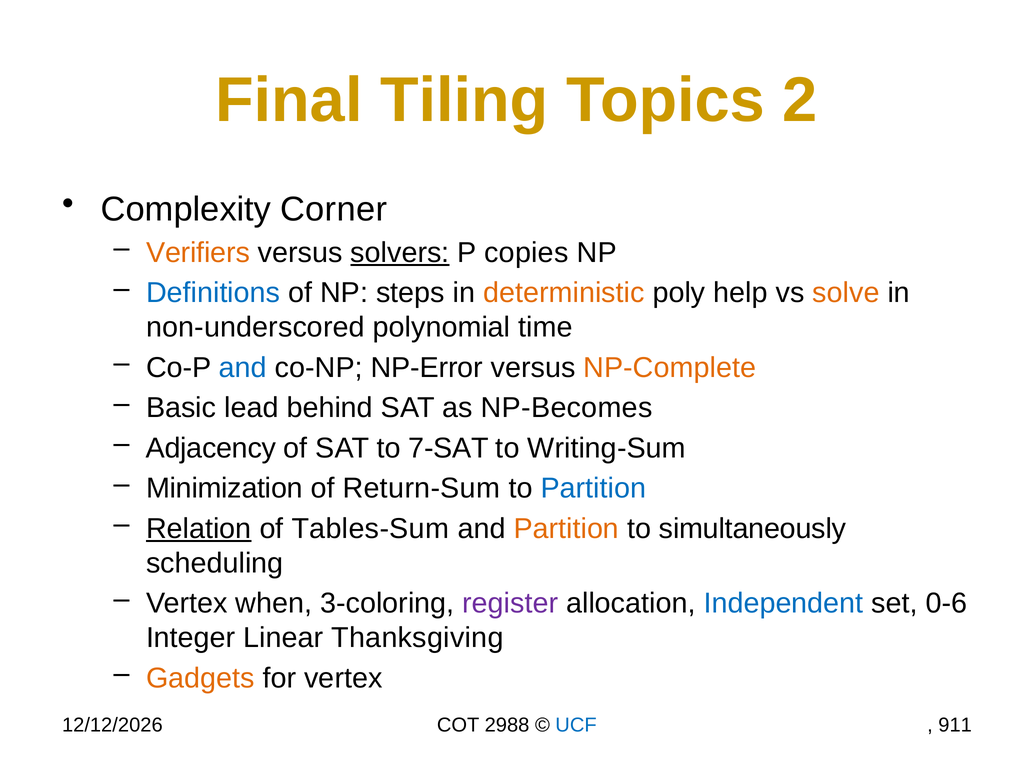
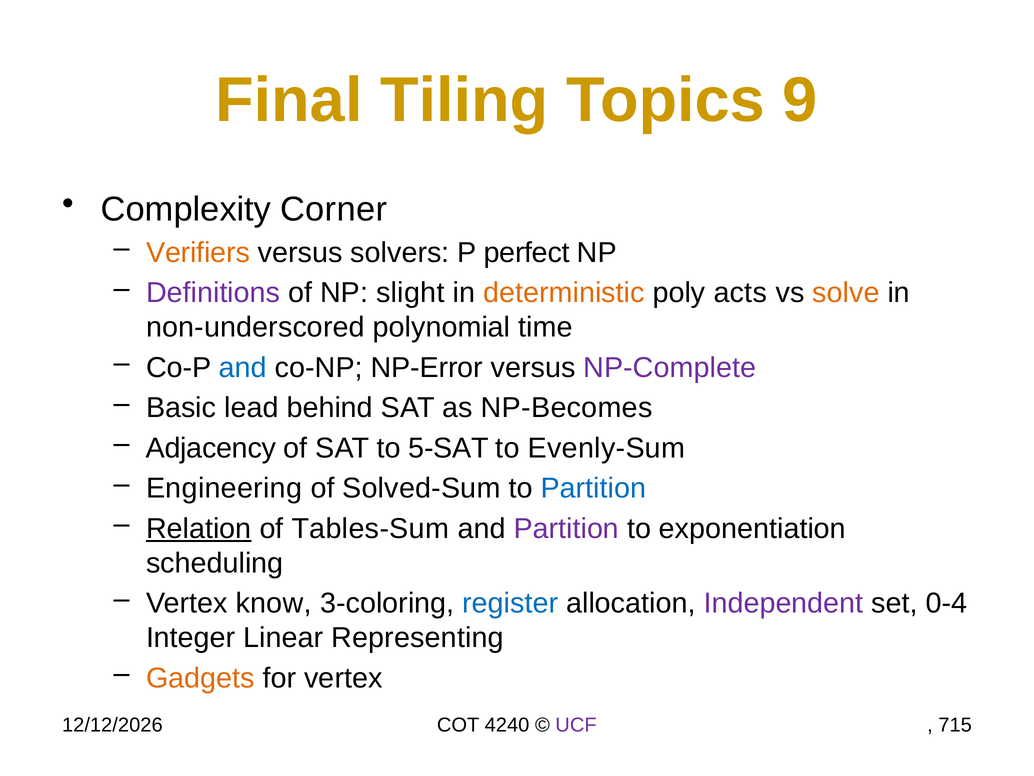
2: 2 -> 9
solvers underline: present -> none
copies: copies -> perfect
Definitions colour: blue -> purple
steps: steps -> slight
help: help -> acts
NP-Complete colour: orange -> purple
7-SAT: 7-SAT -> 5-SAT
Writing-Sum: Writing-Sum -> Evenly-Sum
Minimization: Minimization -> Engineering
Return-Sum: Return-Sum -> Solved-Sum
Partition at (566, 528) colour: orange -> purple
simultaneously: simultaneously -> exponentiation
when: when -> know
register colour: purple -> blue
Independent colour: blue -> purple
0-6: 0-6 -> 0-4
Thanksgiving: Thanksgiving -> Representing
2988: 2988 -> 4240
UCF colour: blue -> purple
911: 911 -> 715
